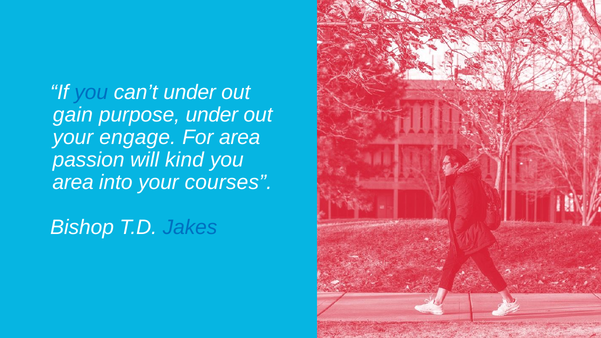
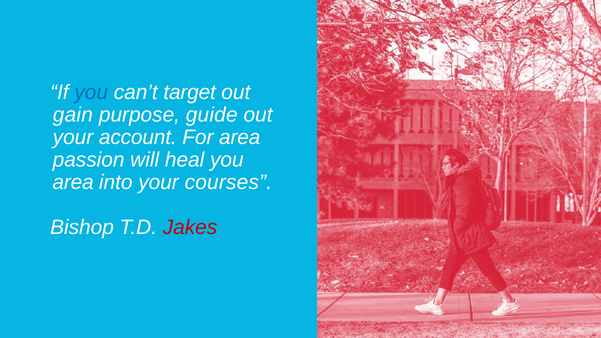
can’t under: under -> target
purpose under: under -> guide
engage: engage -> account
kind: kind -> heal
Jakes colour: blue -> red
